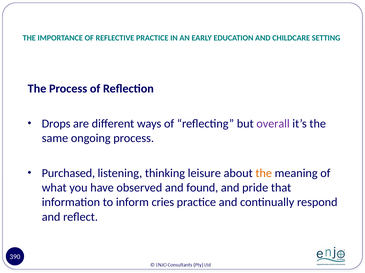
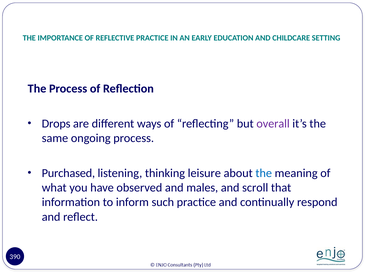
the at (264, 174) colour: orange -> blue
found: found -> males
pride: pride -> scroll
cries: cries -> such
